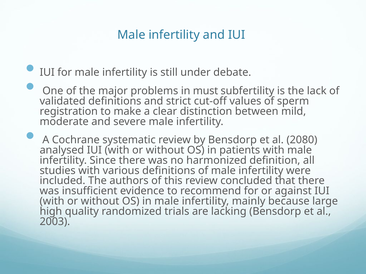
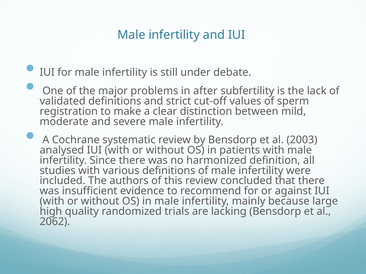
must: must -> after
2080: 2080 -> 2003
2003: 2003 -> 2062
